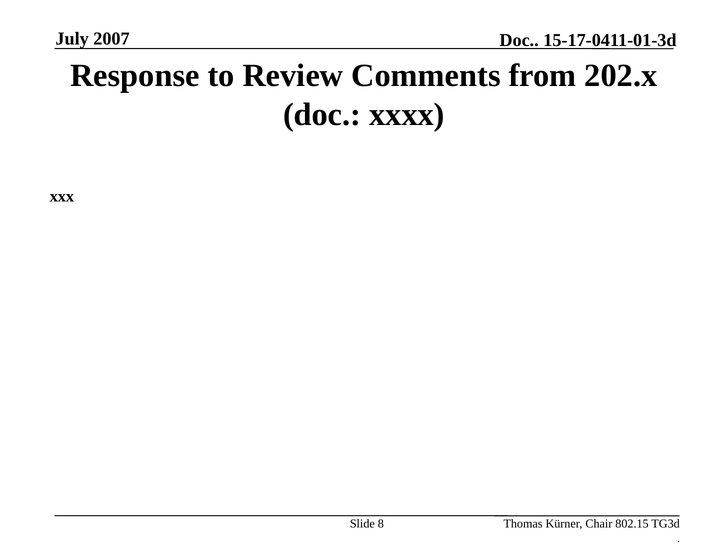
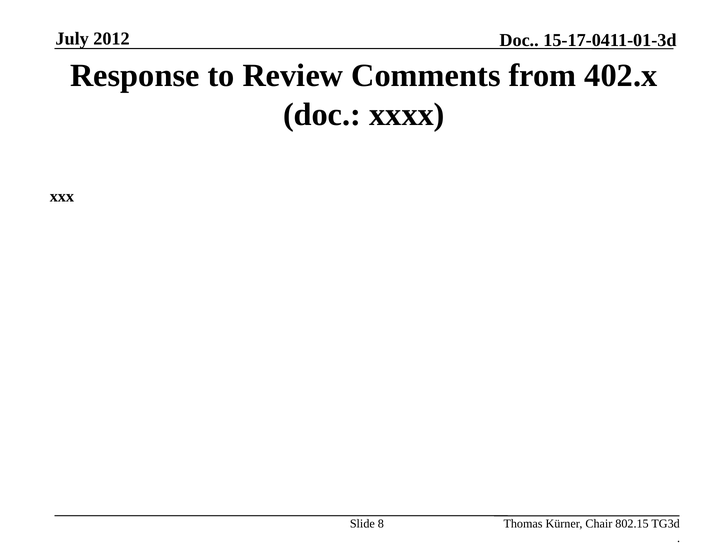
2007: 2007 -> 2012
202.x: 202.x -> 402.x
